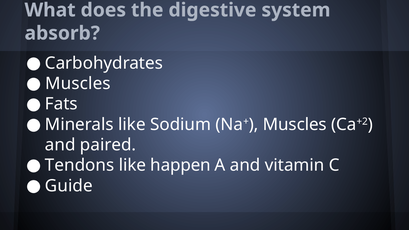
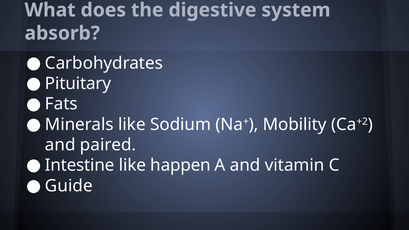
Muscles at (78, 84): Muscles -> Pituitary
Na+ Muscles: Muscles -> Mobility
Tendons: Tendons -> Intestine
